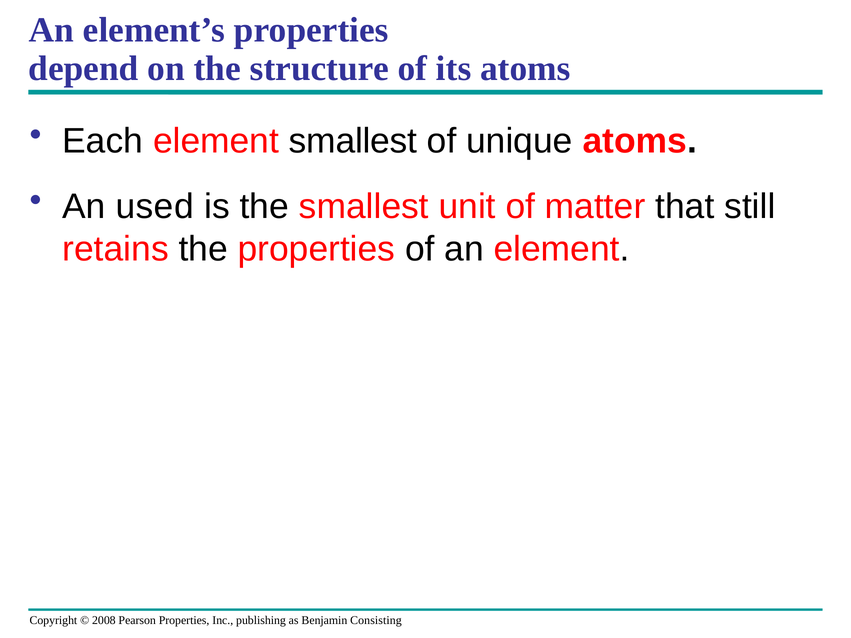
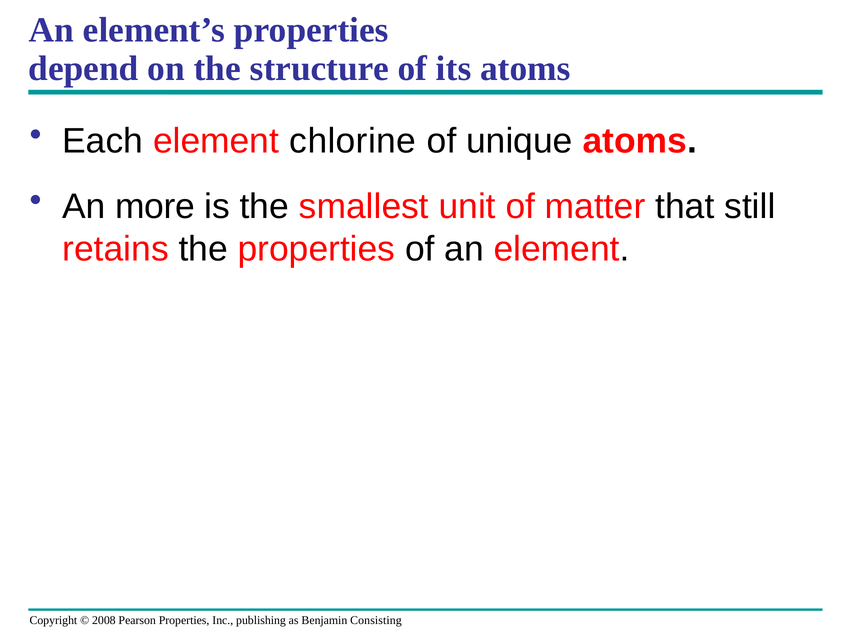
element smallest: smallest -> chlorine
used: used -> more
